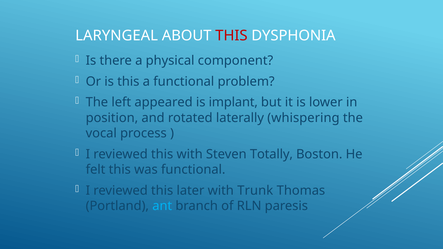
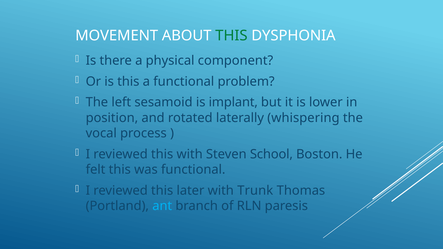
LARYNGEAL: LARYNGEAL -> MOVEMENT
THIS at (231, 36) colour: red -> green
appeared: appeared -> sesamoid
Totally: Totally -> School
